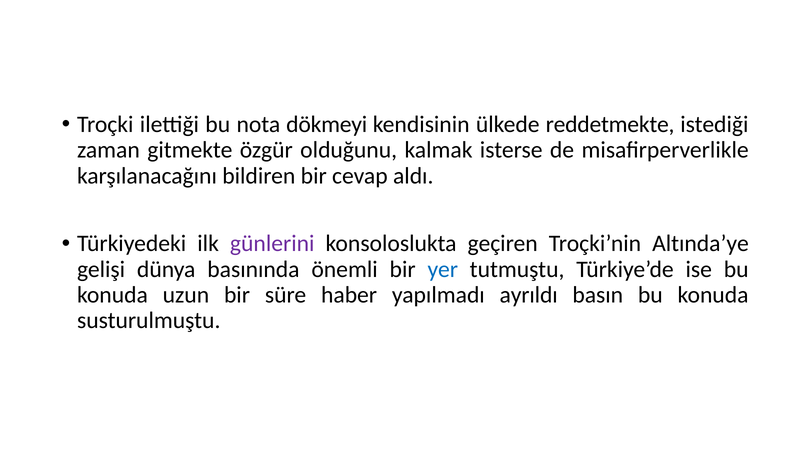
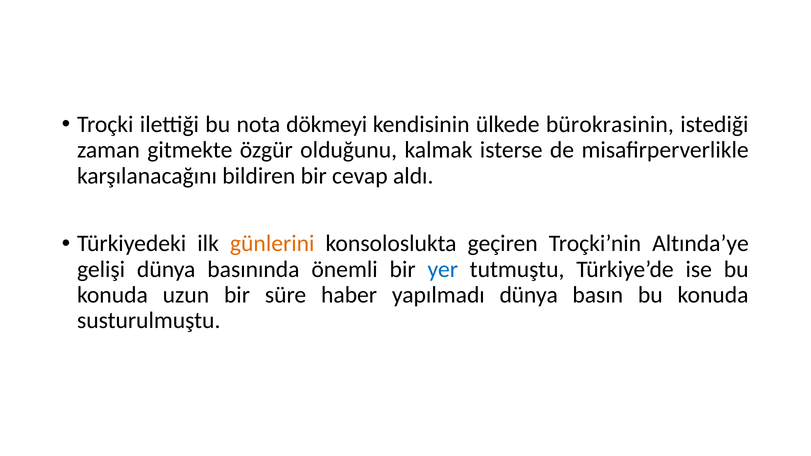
reddetmekte: reddetmekte -> bürokrasinin
günlerini colour: purple -> orange
yapılmadı ayrıldı: ayrıldı -> dünya
